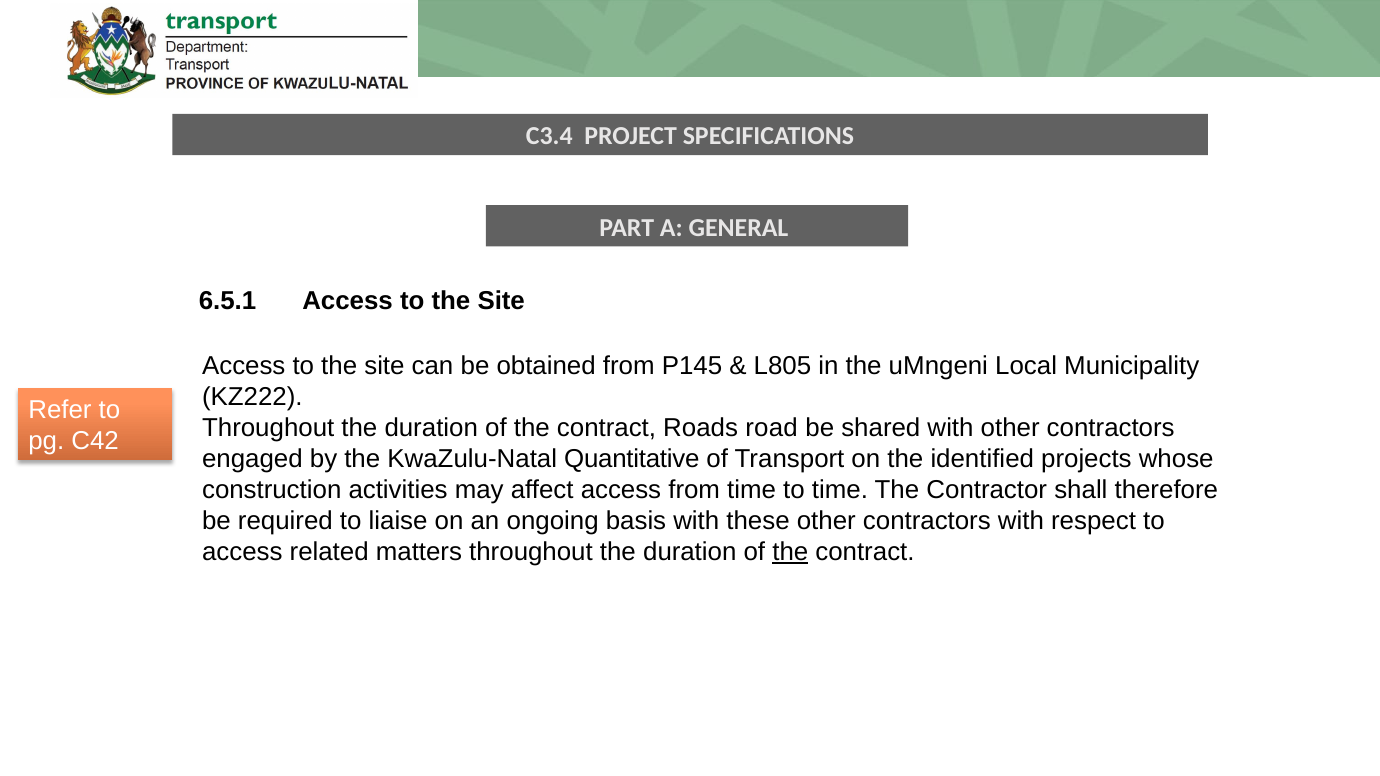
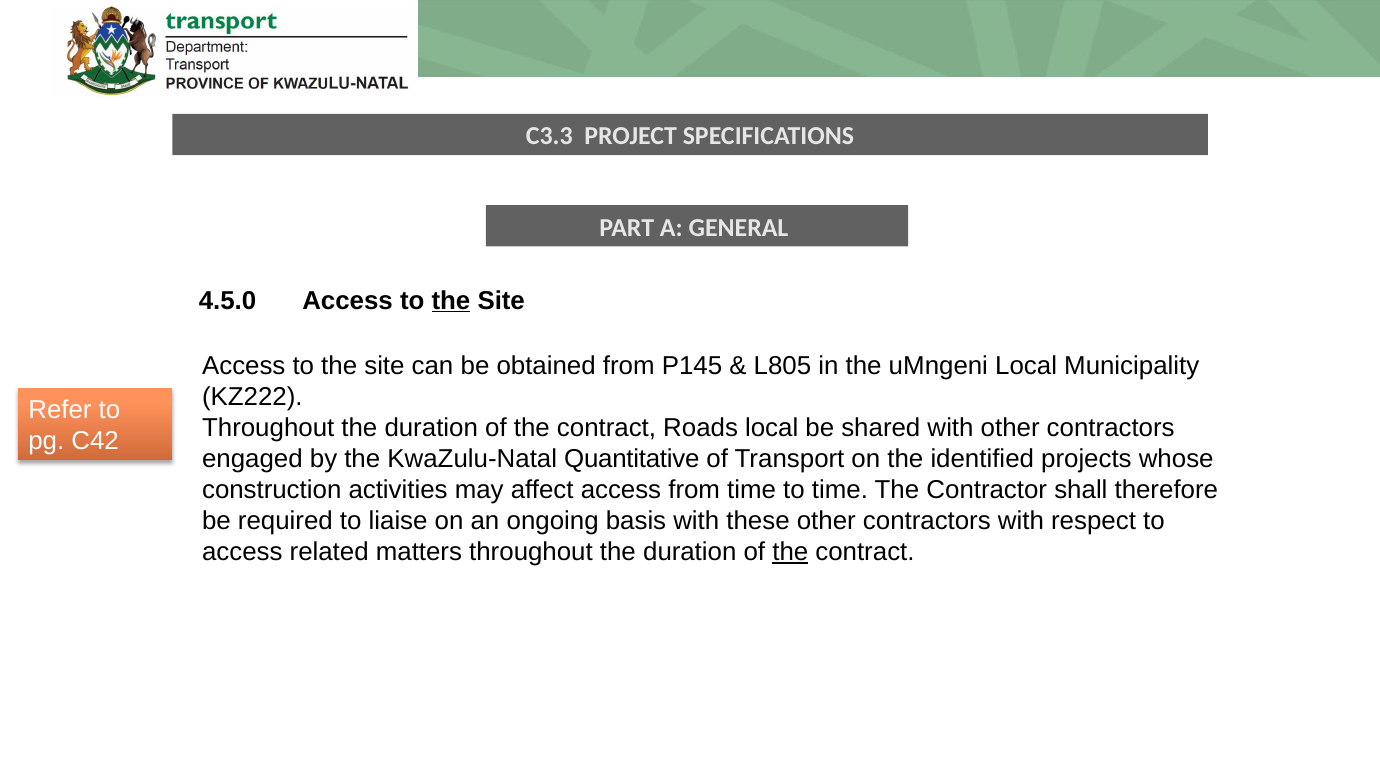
C3.4: C3.4 -> C3.3
6.5.1: 6.5.1 -> 4.5.0
the at (451, 301) underline: none -> present
Roads road: road -> local
